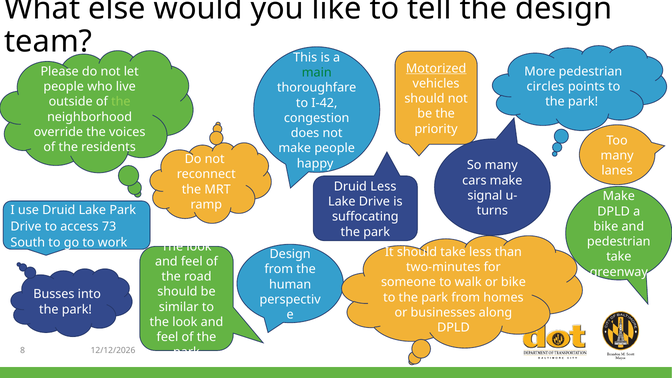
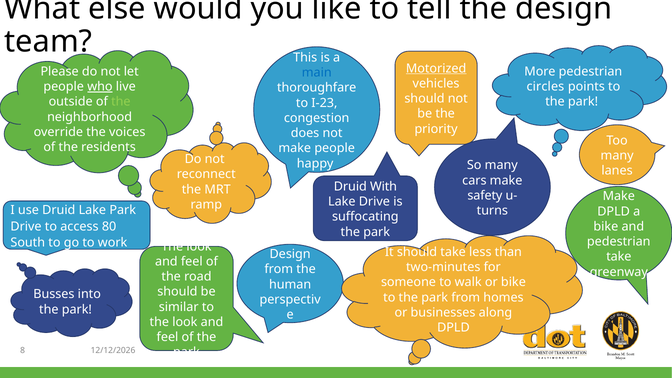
main colour: green -> blue
who underline: none -> present
I-42: I-42 -> I-23
Druid Less: Less -> With
signal: signal -> safety
73: 73 -> 80
